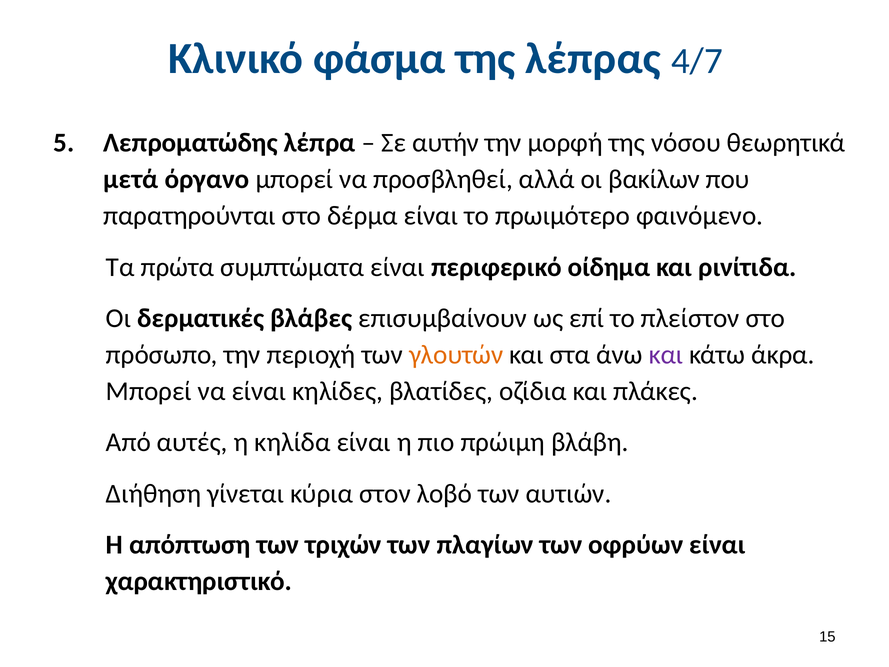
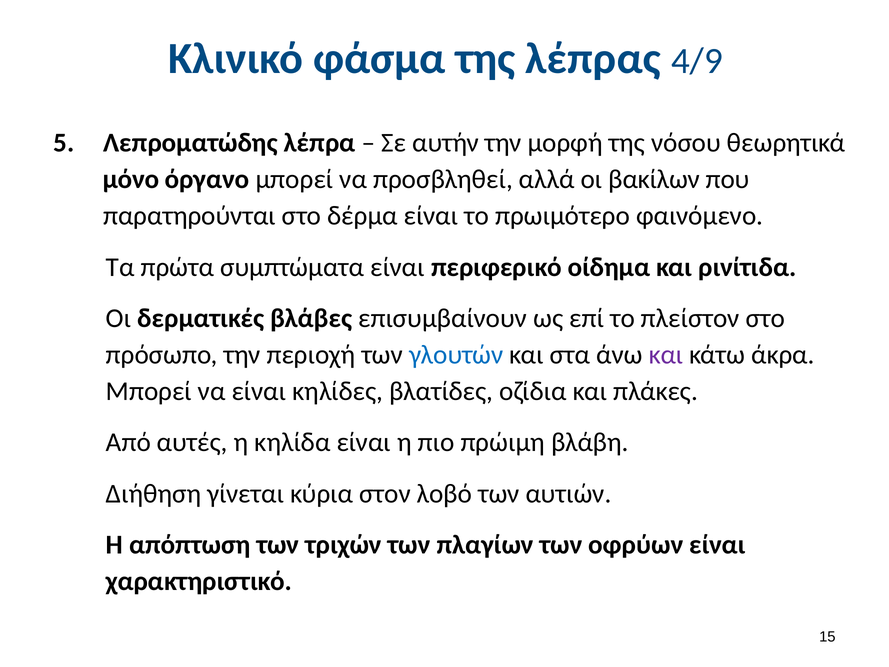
4/7: 4/7 -> 4/9
μετά: μετά -> μόνο
γλουτών colour: orange -> blue
